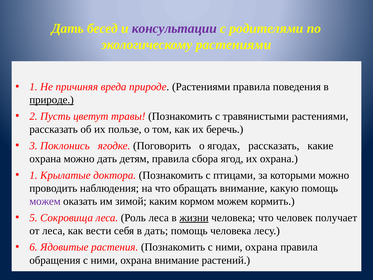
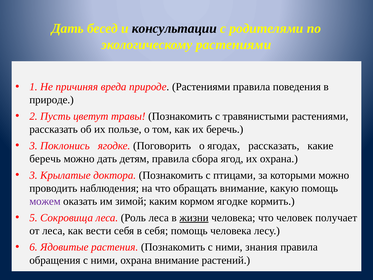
консультации colour: purple -> black
природе at (52, 100) underline: present -> none
охрана at (45, 159): охрана -> беречь
1 at (33, 175): 1 -> 3
кормом можем: можем -> ягодке
в дать: дать -> себя
Познакомить с ними охрана: охрана -> знания
